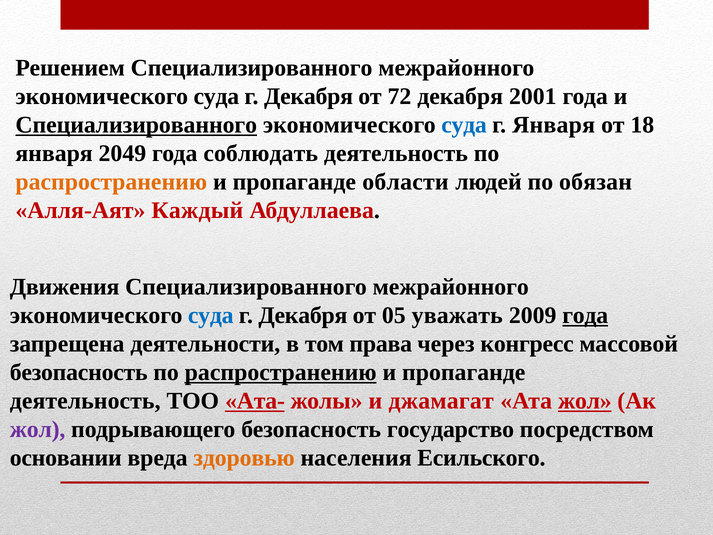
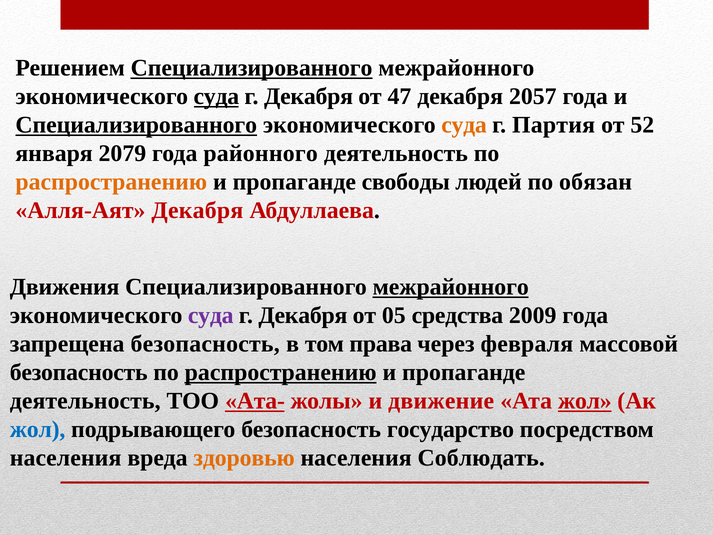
Специализированного at (252, 68) underline: none -> present
суда at (216, 96) underline: none -> present
72: 72 -> 47
2001: 2001 -> 2057
суда at (464, 125) colour: blue -> orange
г Января: Января -> Партия
18: 18 -> 52
2049: 2049 -> 2079
соблюдать: соблюдать -> районного
области: области -> свободы
Алля-Аят Каждый: Каждый -> Декабря
межрайонного at (451, 287) underline: none -> present
суда at (211, 315) colour: blue -> purple
уважать: уважать -> средства
года at (585, 315) underline: present -> none
запрещена деятельности: деятельности -> безопасность
конгресс: конгресс -> февраля
джамагат: джамагат -> движение
жол at (38, 429) colour: purple -> blue
основании at (66, 458): основании -> населения
Есильского: Есильского -> Соблюдать
